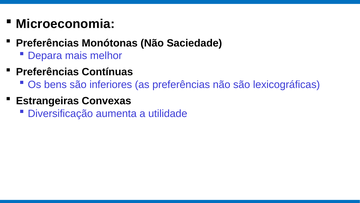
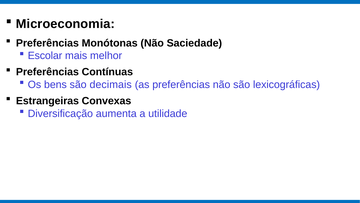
Depara: Depara -> Escolar
inferiores: inferiores -> decimais
